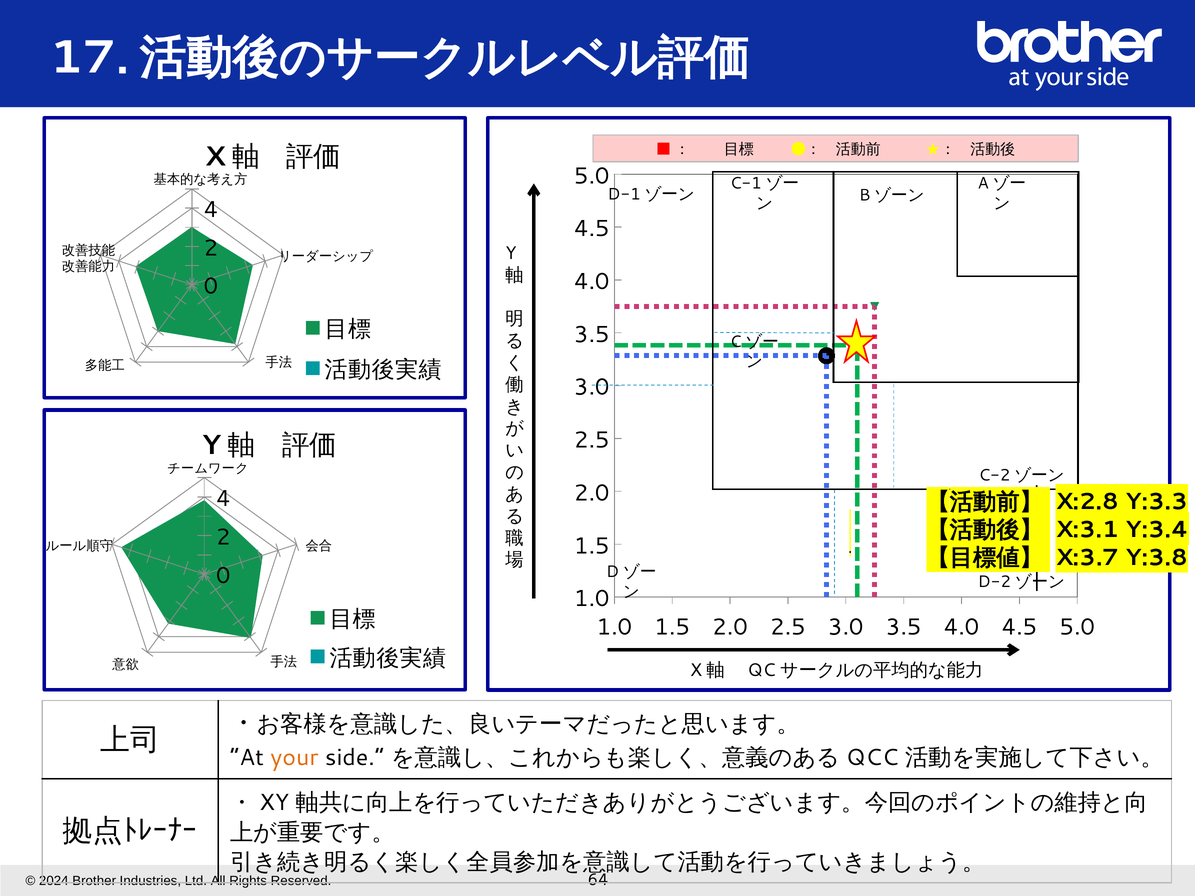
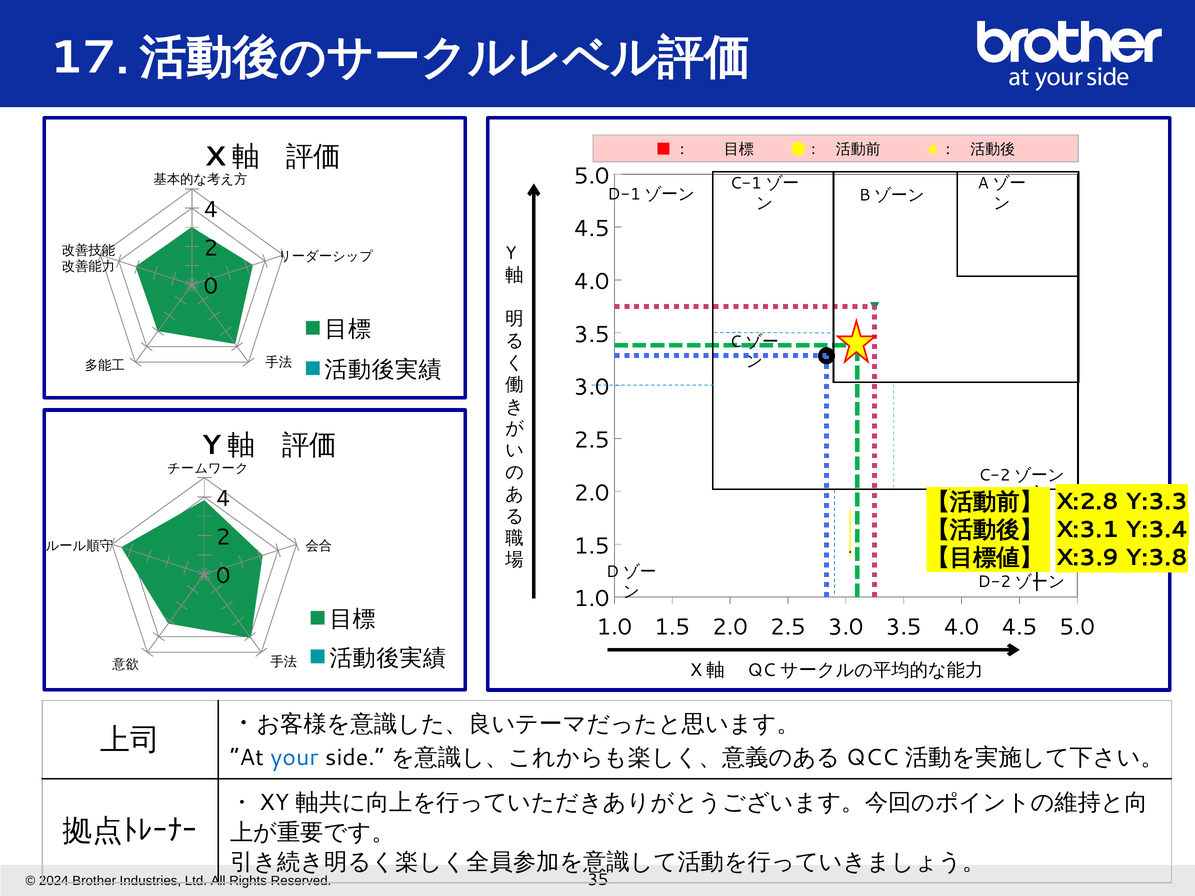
X:3.7: X:3.7 -> X:3.9
your colour: orange -> blue
64: 64 -> 35
